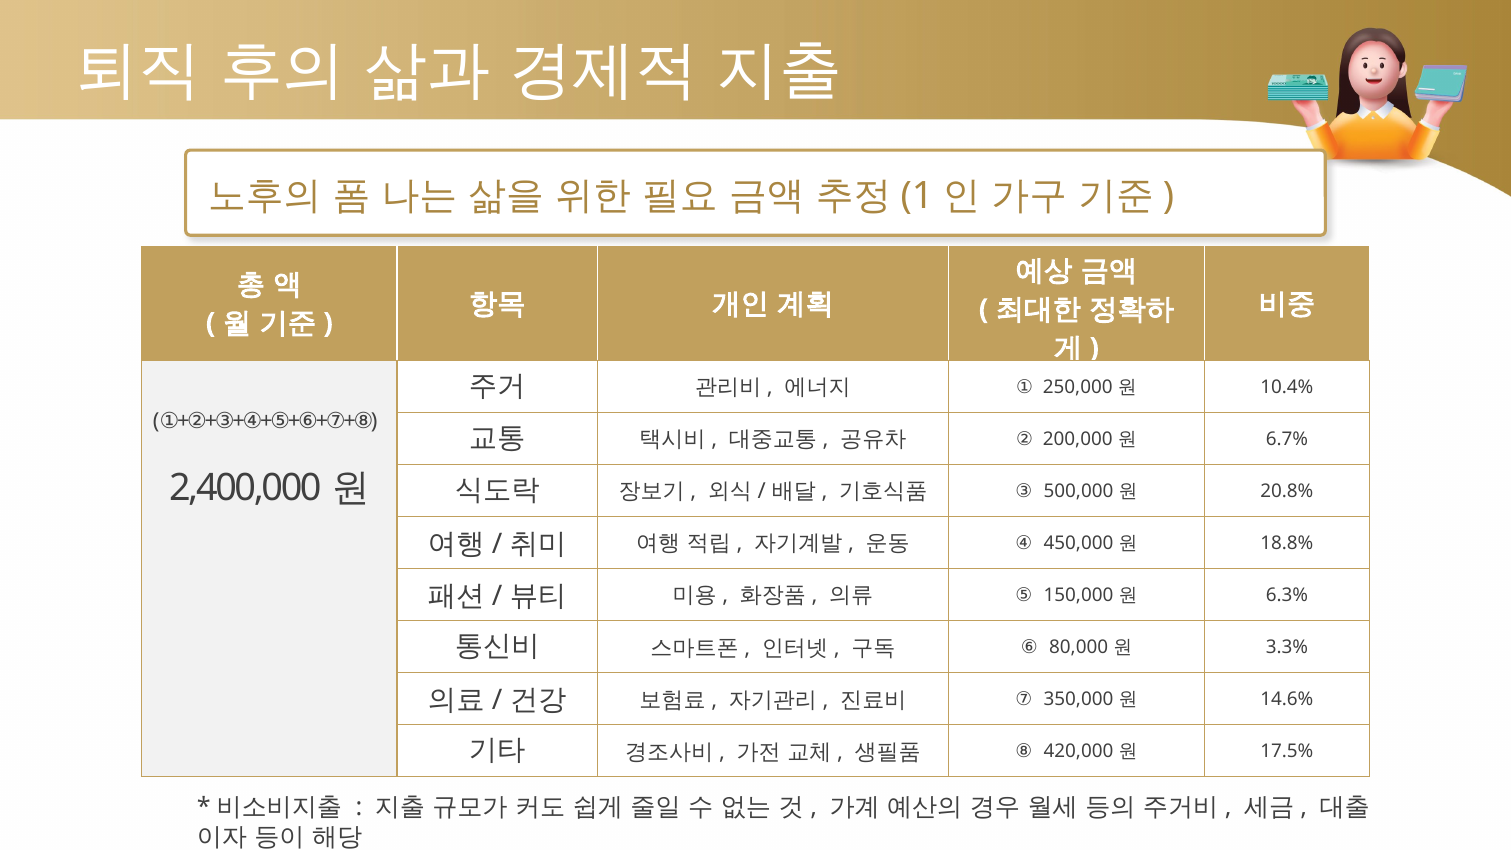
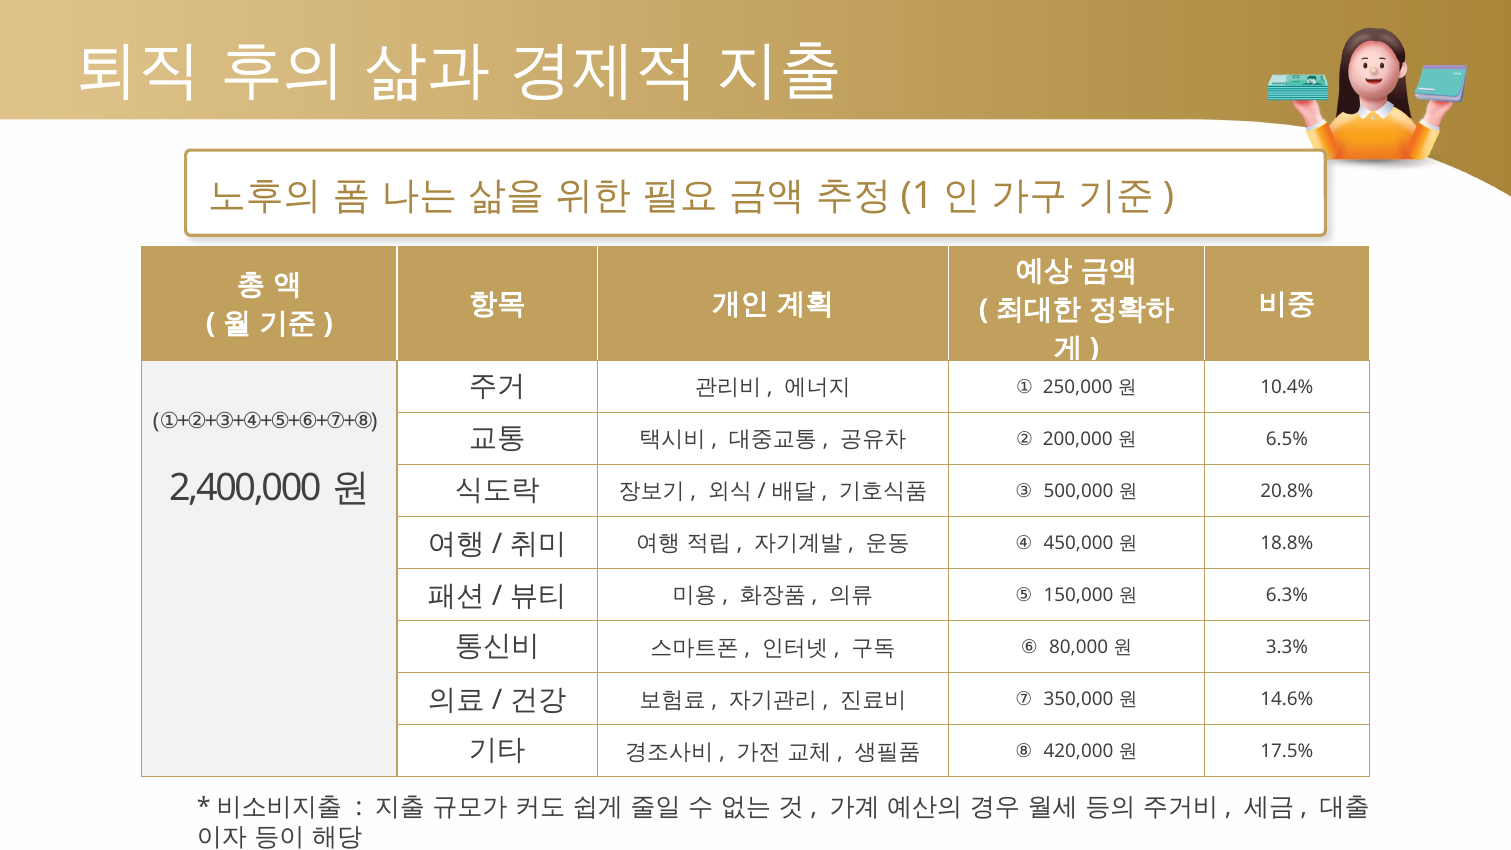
6.7%: 6.7% -> 6.5%
